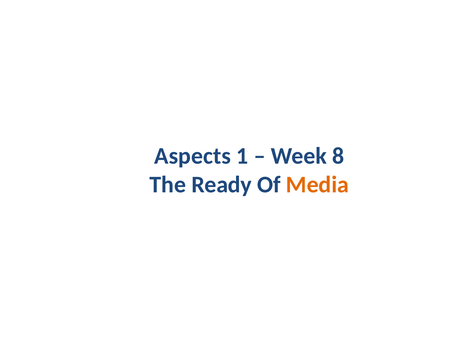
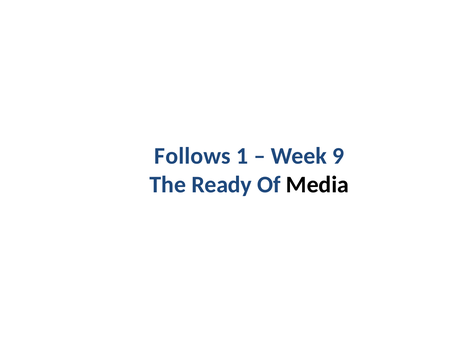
Aspects: Aspects -> Follows
8: 8 -> 9
Media colour: orange -> black
